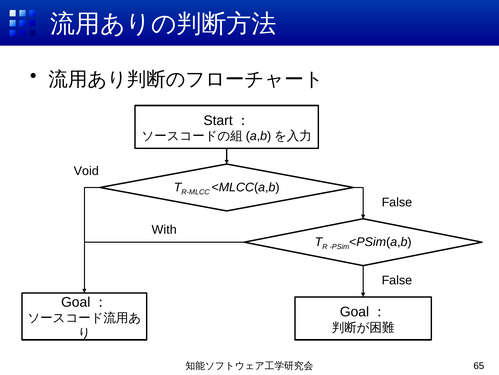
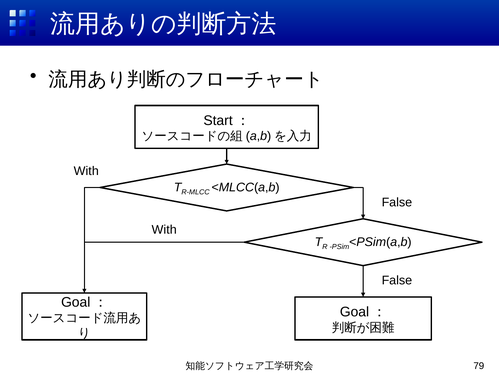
Void at (86, 171): Void -> With
65: 65 -> 79
